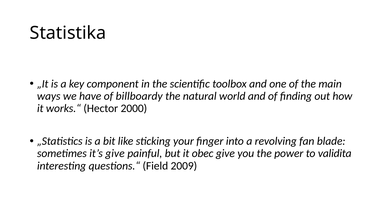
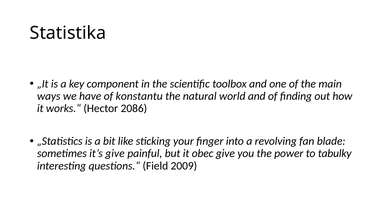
billboardy: billboardy -> konstantu
2000: 2000 -> 2086
validita: validita -> tabulky
